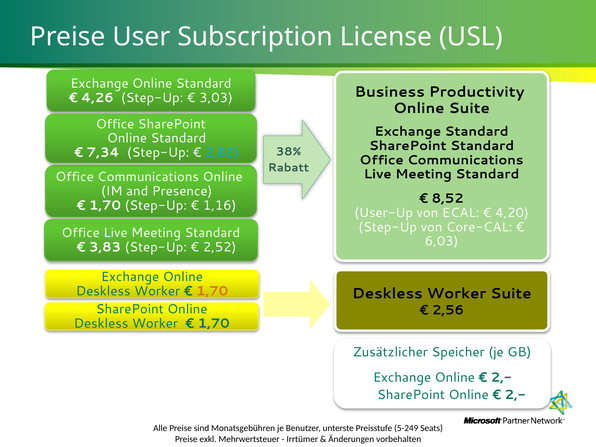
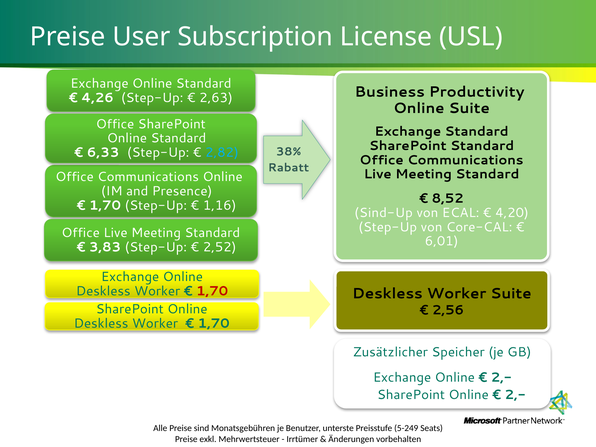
3,03: 3,03 -> 2,63
7,34: 7,34 -> 6,33
User-Up: User-Up -> Sind-Up
6,03: 6,03 -> 6,01
1,70 at (212, 291) colour: orange -> red
